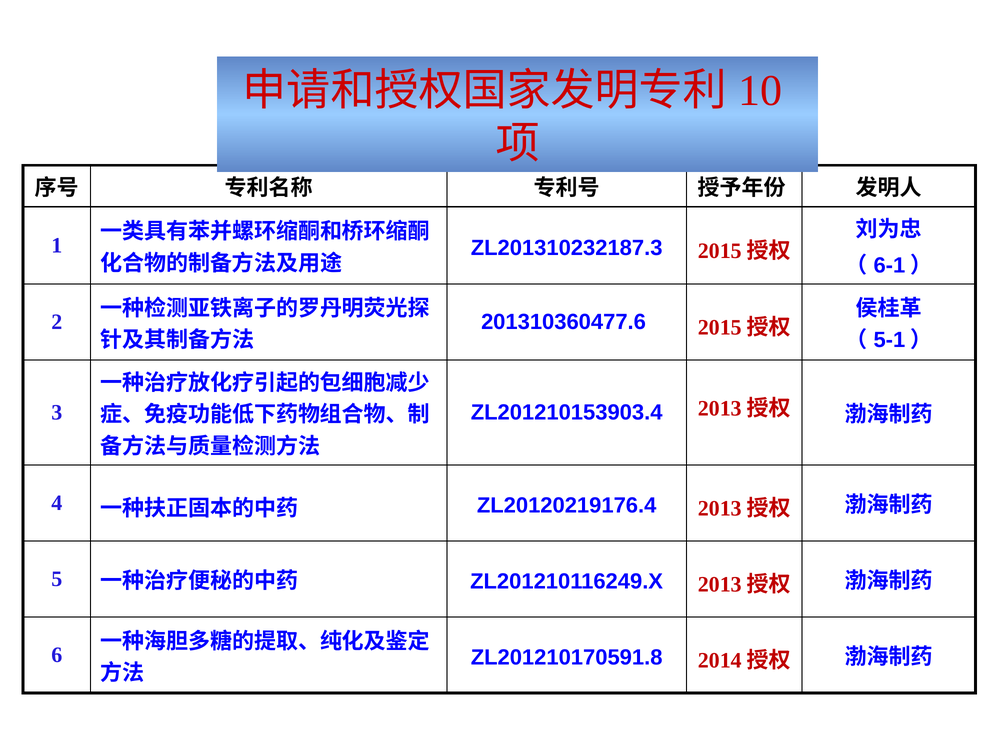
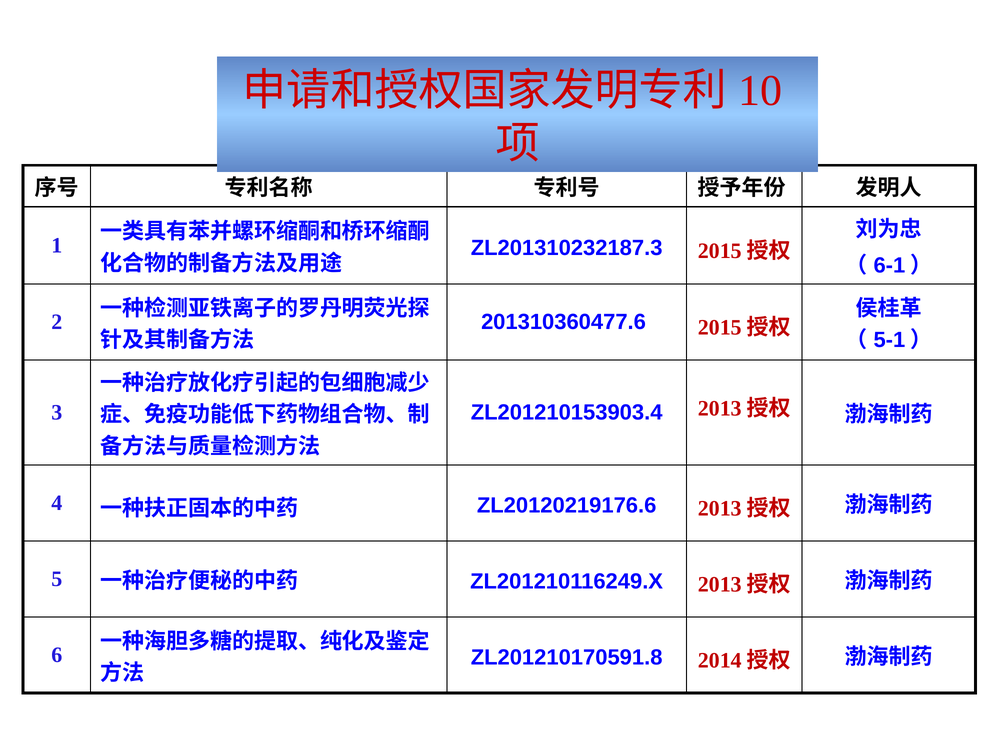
ZL20120219176.4: ZL20120219176.4 -> ZL20120219176.6
